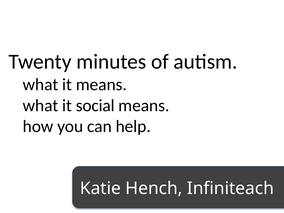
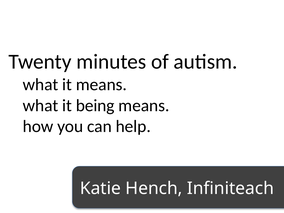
social: social -> being
